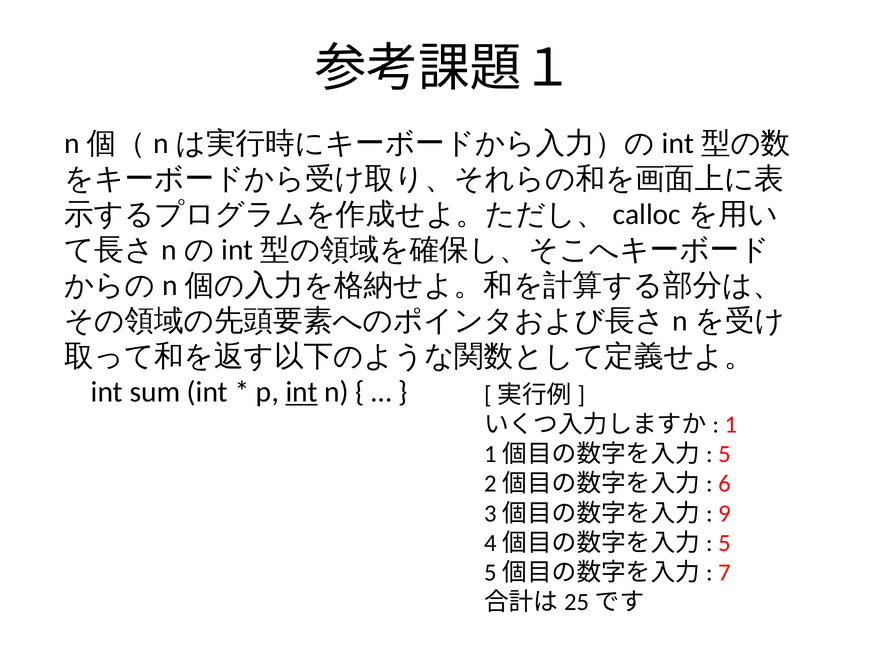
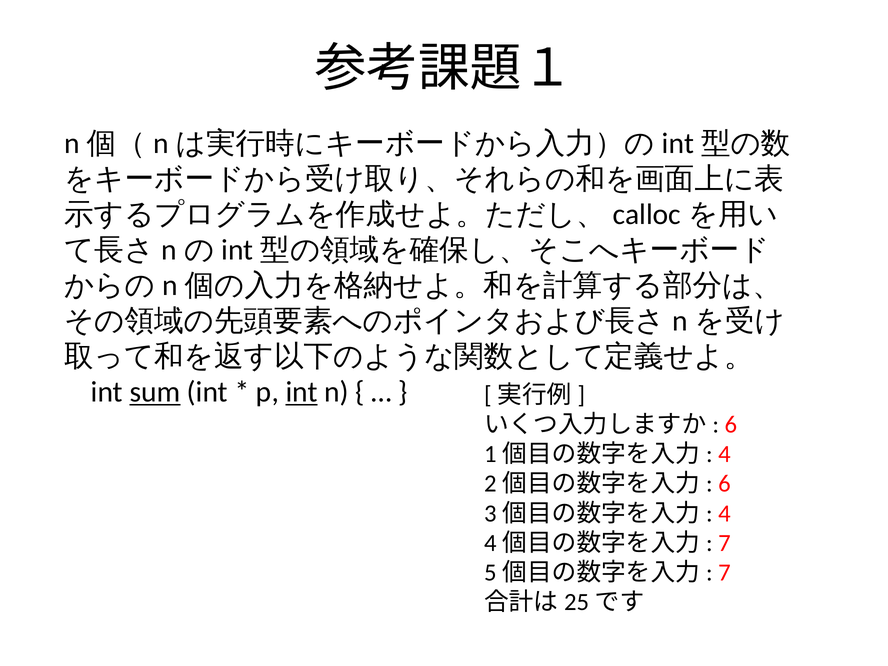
sum underline: none -> present
1 at (731, 425): 1 -> 6
5 at (724, 454): 5 -> 4
9 at (724, 513): 9 -> 4
5 at (724, 543): 5 -> 7
